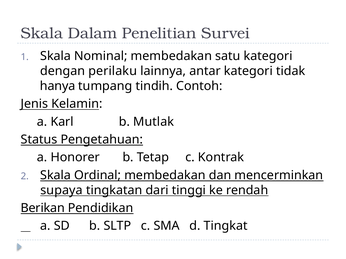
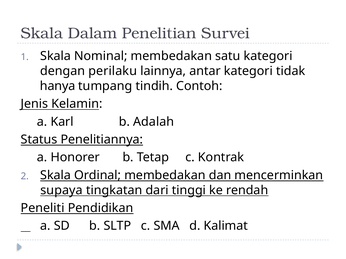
Mutlak: Mutlak -> Adalah
Pengetahuan: Pengetahuan -> Penelitiannya
Berikan: Berikan -> Peneliti
Tingkat: Tingkat -> Kalimat
